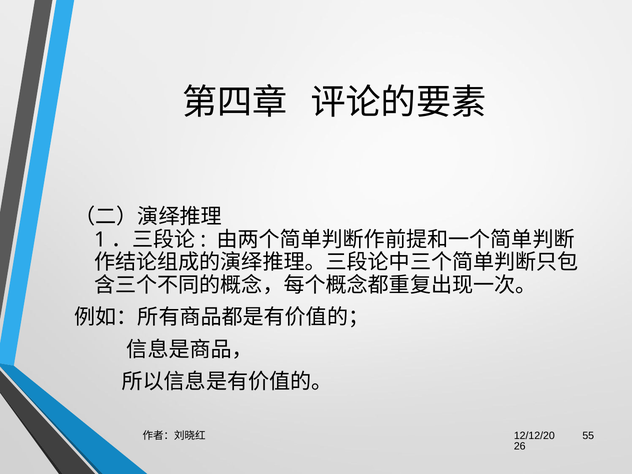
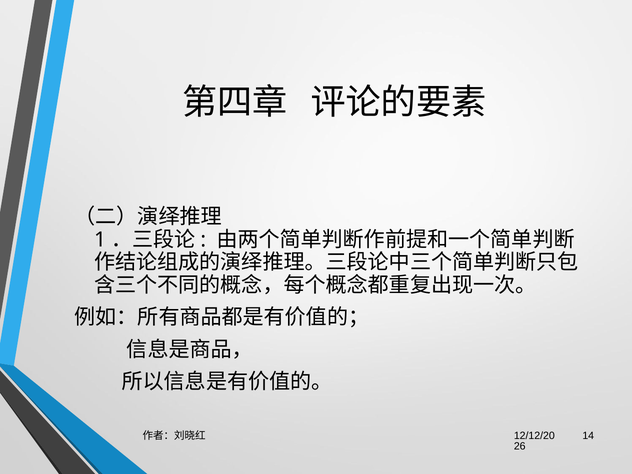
55: 55 -> 14
